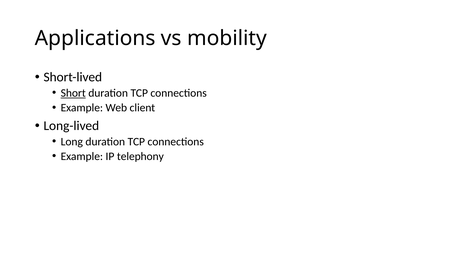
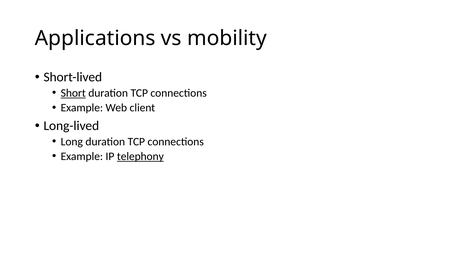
telephony underline: none -> present
